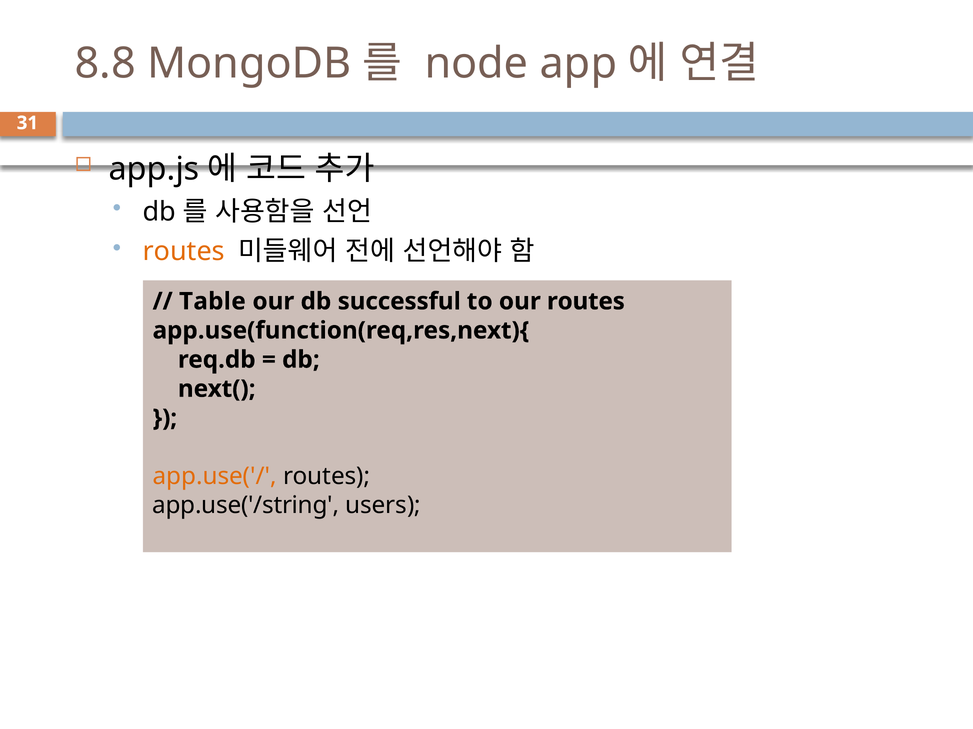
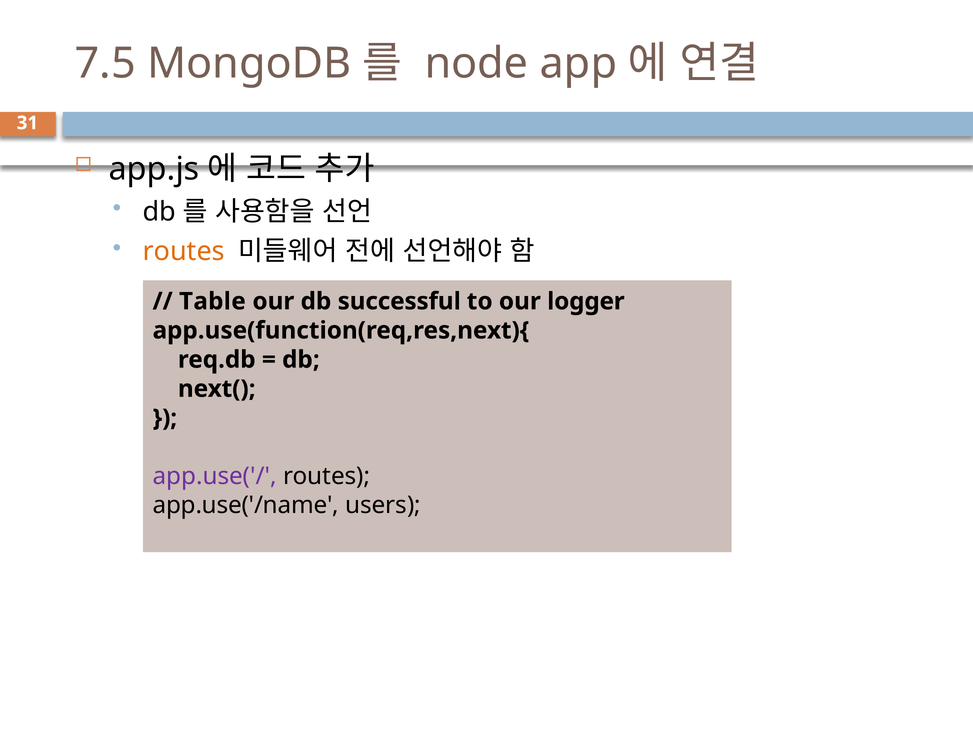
8.8: 8.8 -> 7.5
our routes: routes -> logger
app.use('/ colour: orange -> purple
app.use('/string: app.use('/string -> app.use('/name
